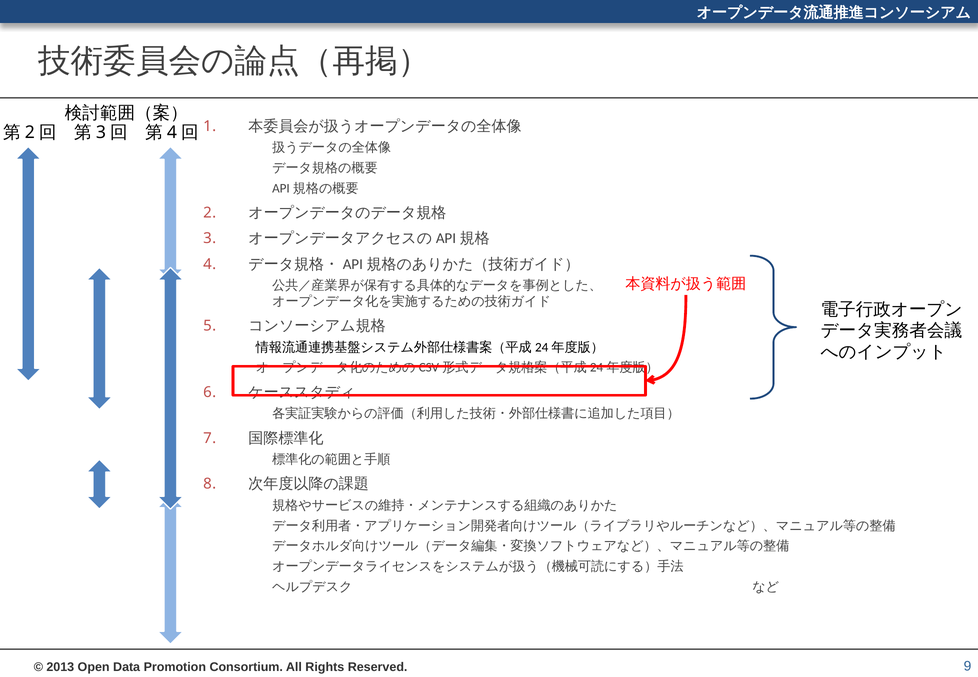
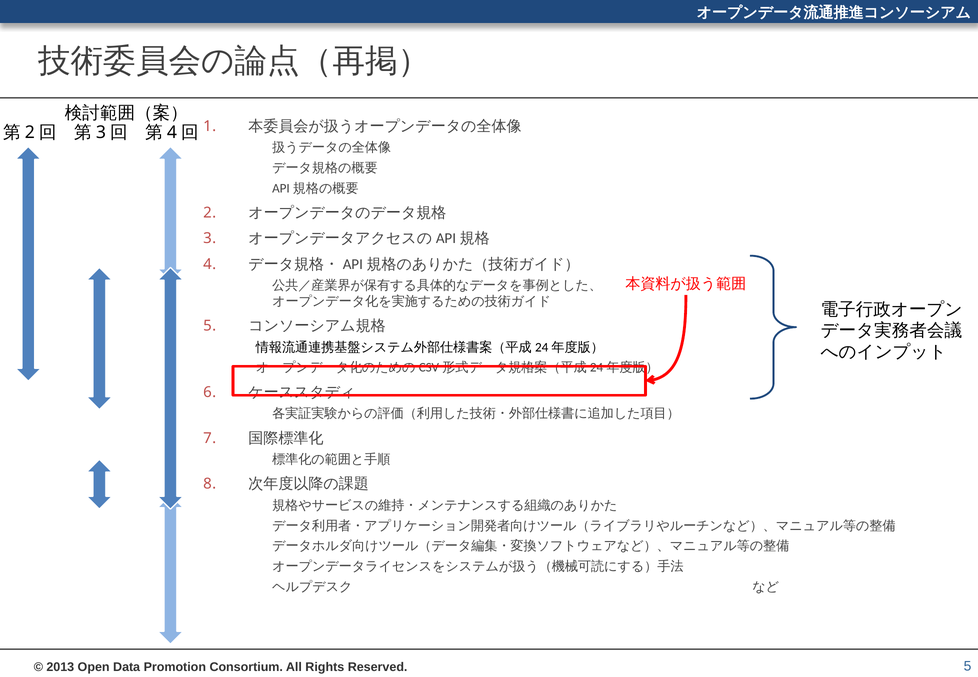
9 at (967, 666): 9 -> 5
